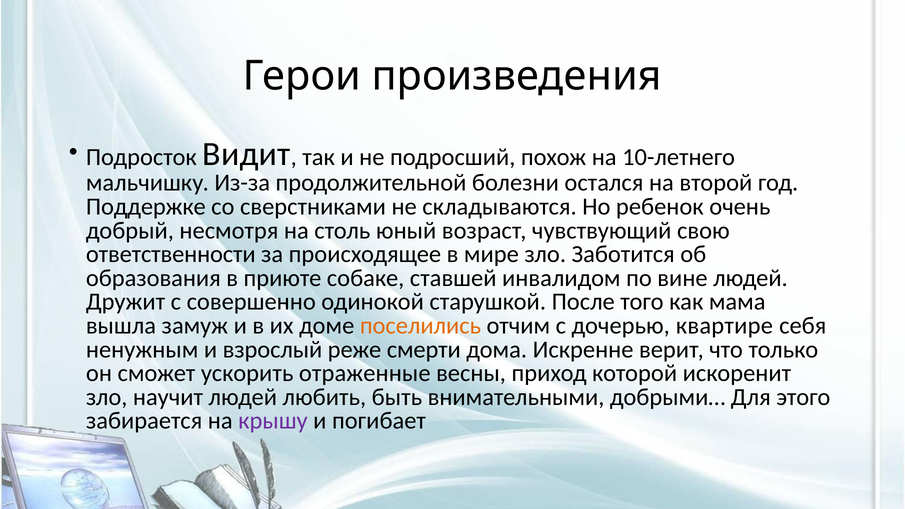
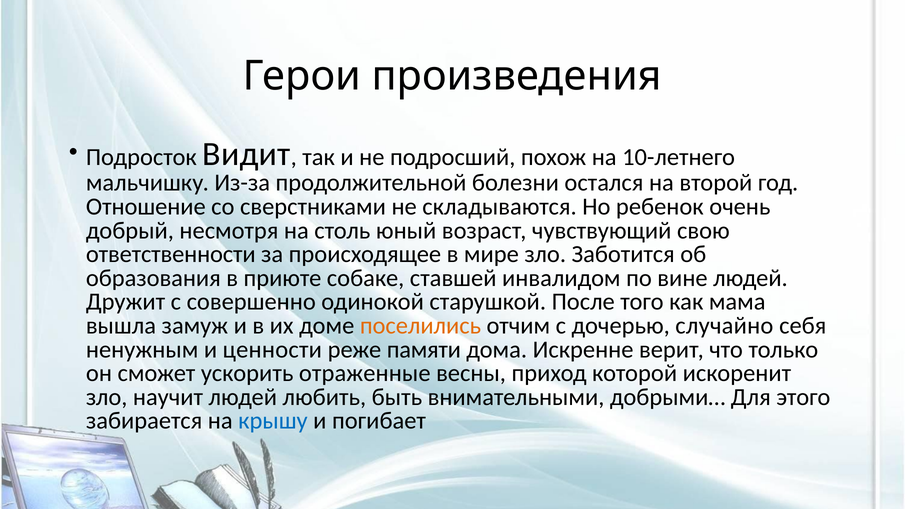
Поддержке: Поддержке -> Отношение
квартире: квартире -> случайно
взрослый: взрослый -> ценности
смерти: смерти -> памяти
крышу colour: purple -> blue
